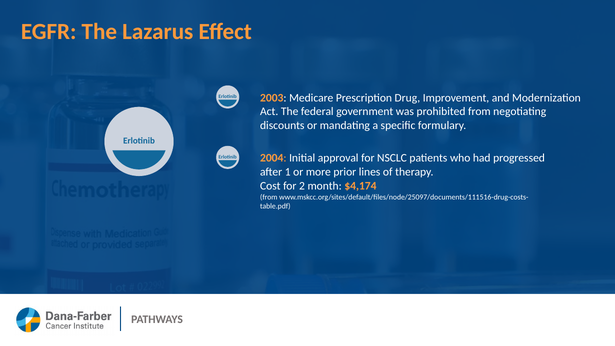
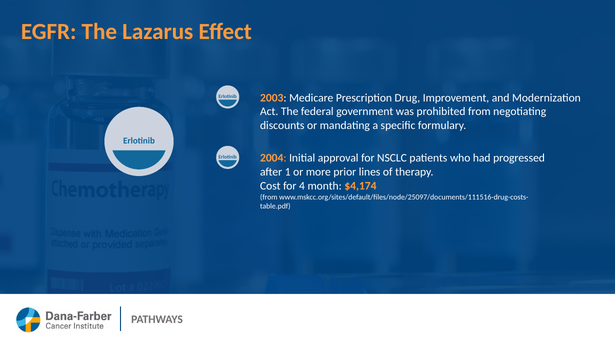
2: 2 -> 4
